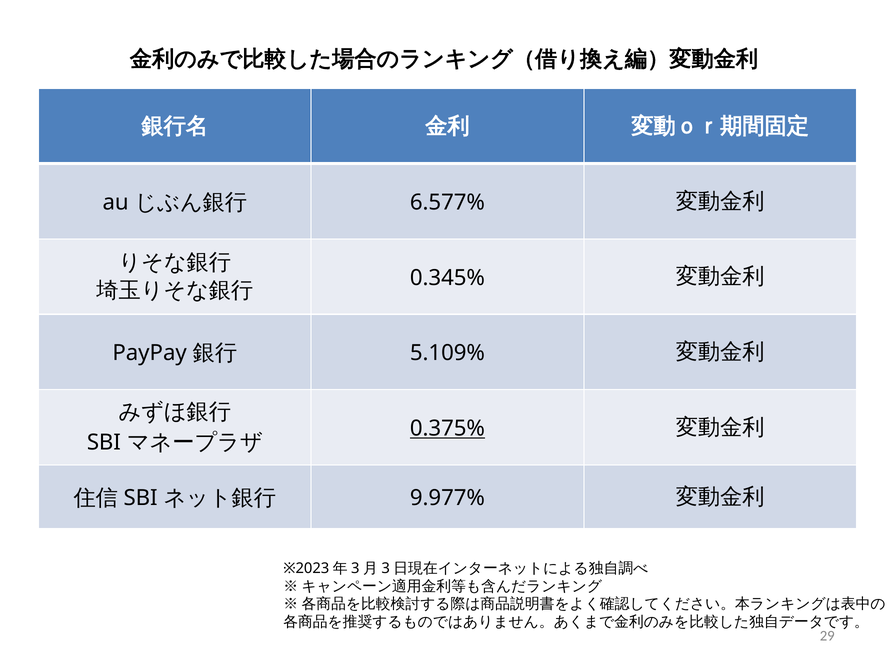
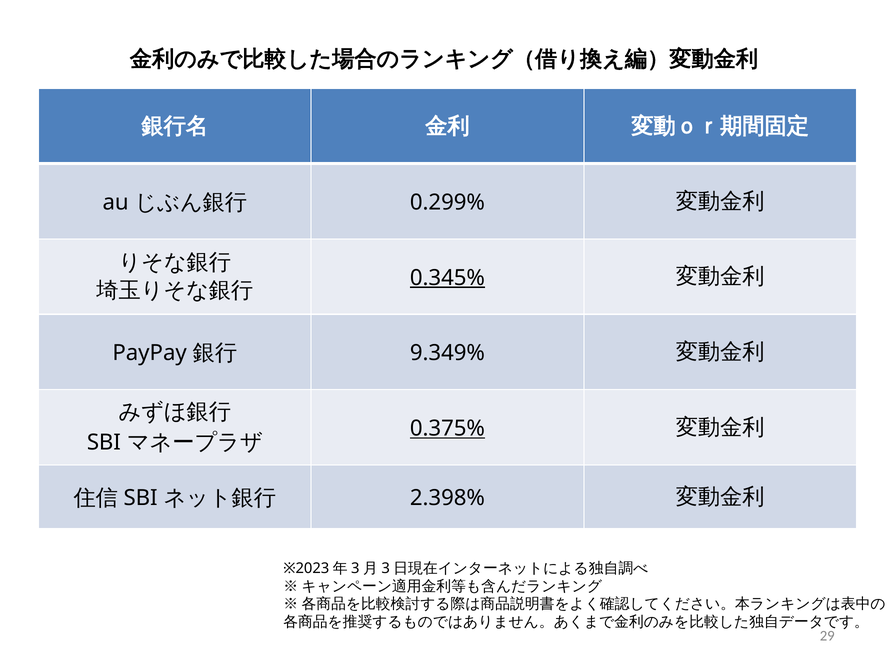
6.577%: 6.577% -> 0.299%
0.345% underline: none -> present
5.109%: 5.109% -> 9.349%
9.977%: 9.977% -> 2.398%
